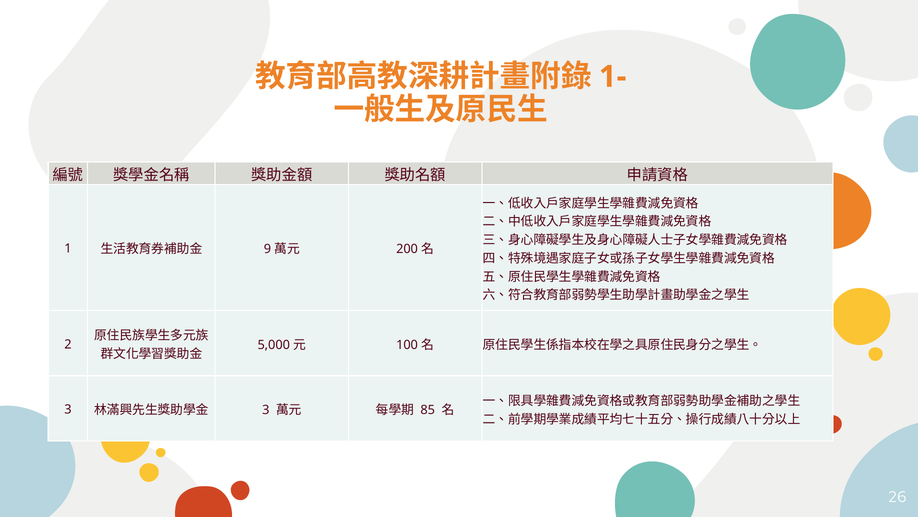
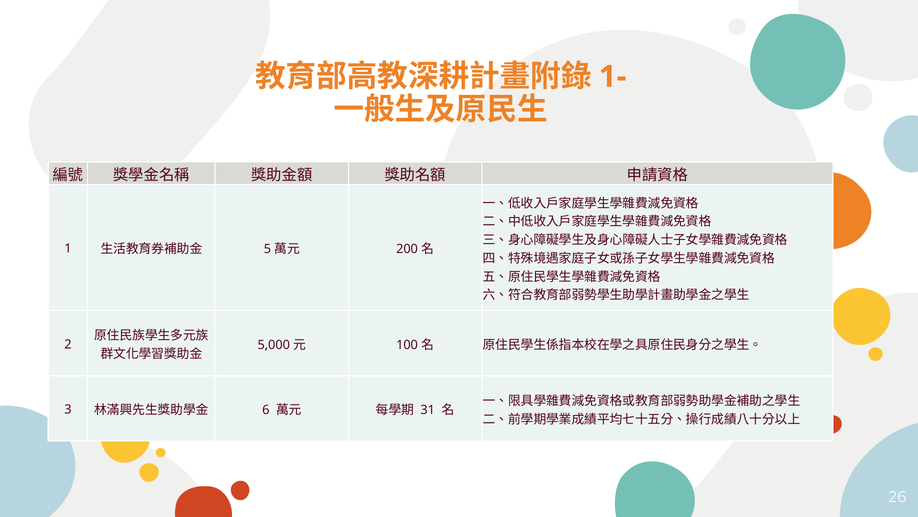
9: 9 -> 5
3 at (266, 410): 3 -> 6
85: 85 -> 31
